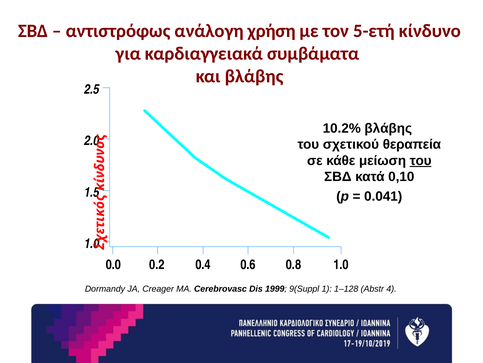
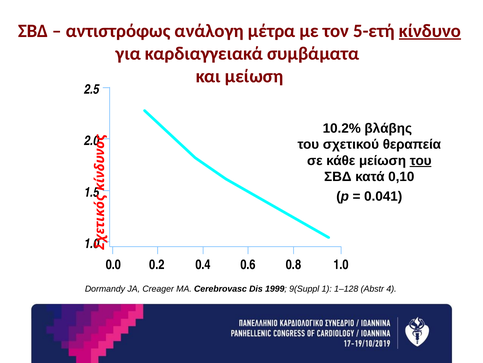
χρήση: χρήση -> μέτρα
κίνδυνο underline: none -> present
και βλάβης: βλάβης -> μείωση
